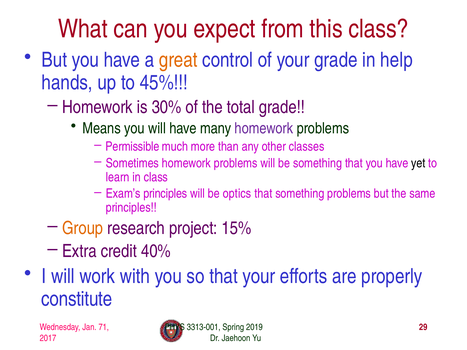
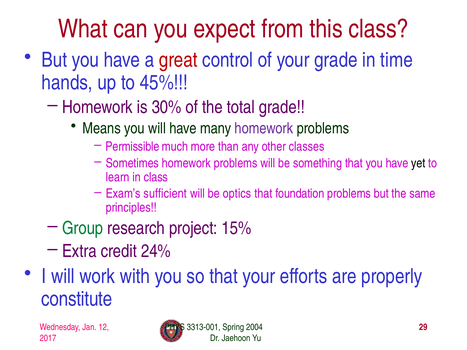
great colour: orange -> red
help: help -> time
Exam’s principles: principles -> sufficient
that something: something -> foundation
Group colour: orange -> green
40%: 40% -> 24%
71: 71 -> 12
2019: 2019 -> 2004
